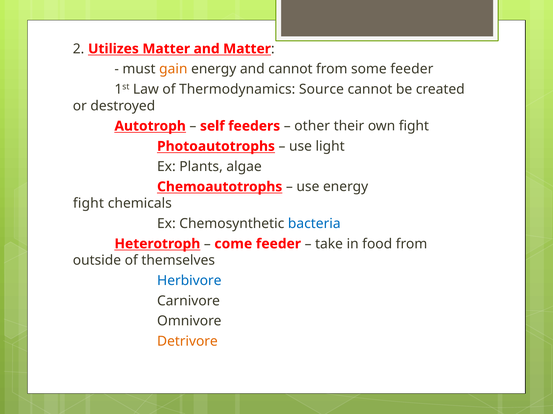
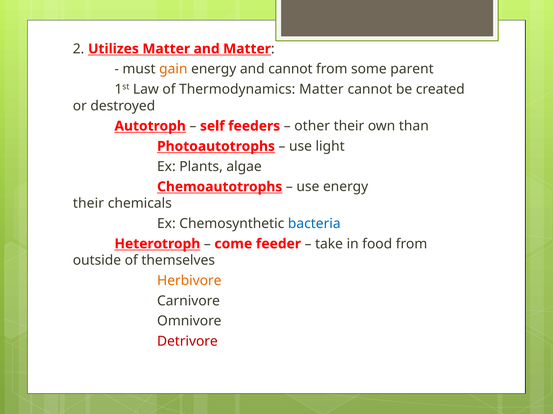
some feeder: feeder -> parent
Thermodynamics Source: Source -> Matter
own fight: fight -> than
fight at (88, 204): fight -> their
Herbivore colour: blue -> orange
Detrivore colour: orange -> red
